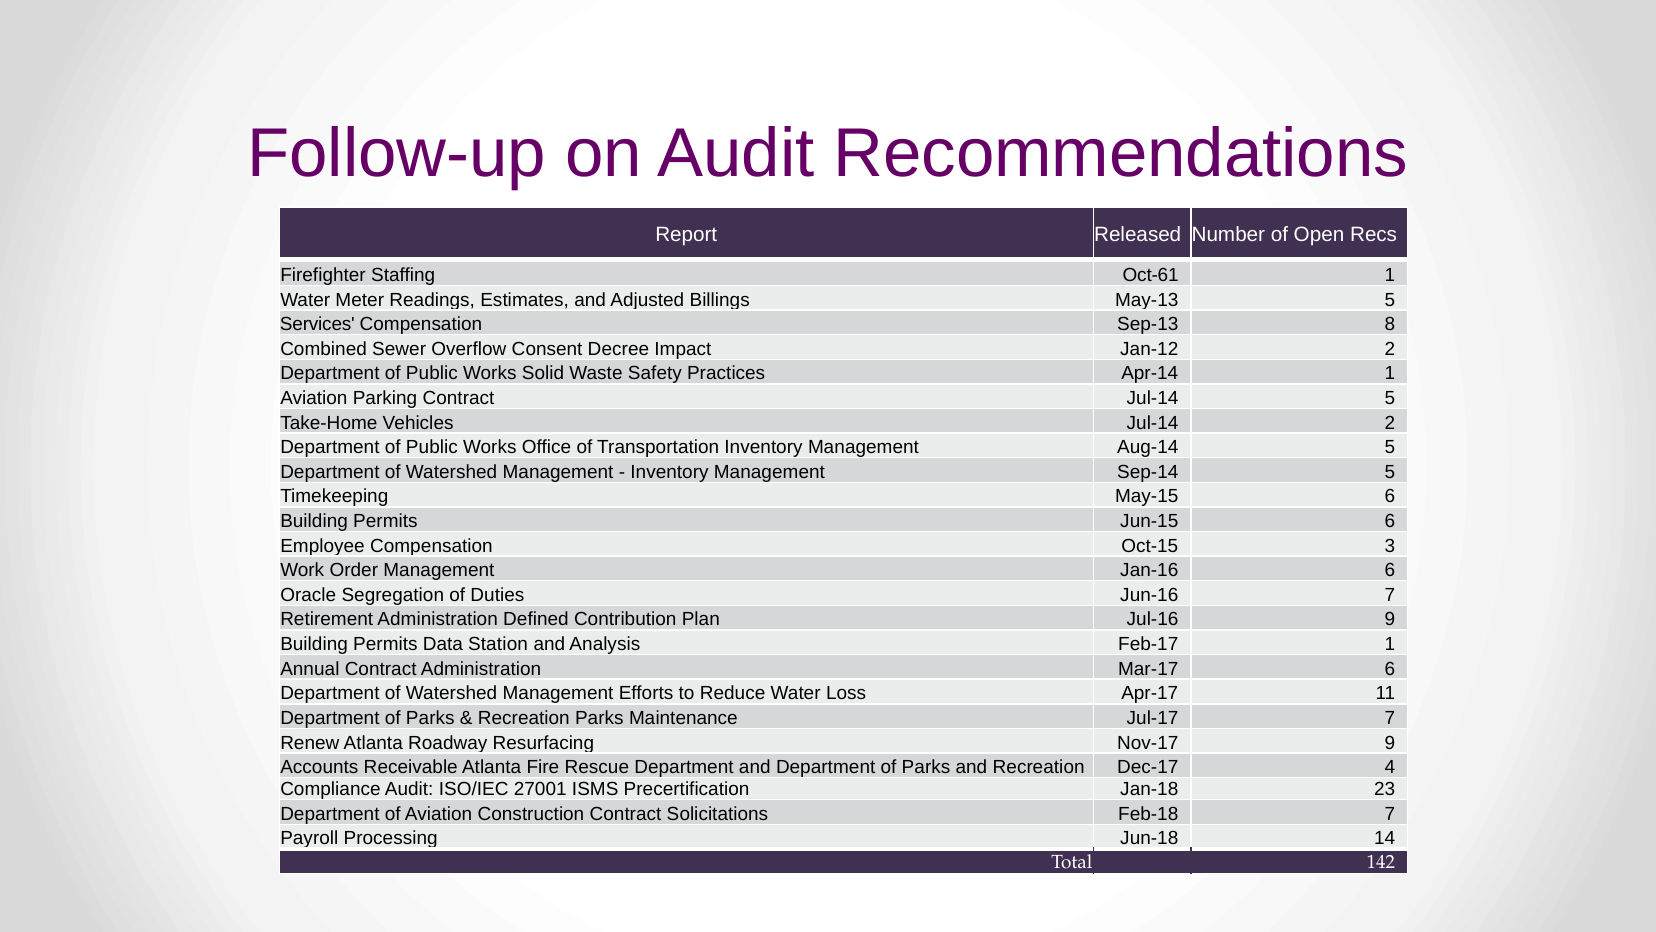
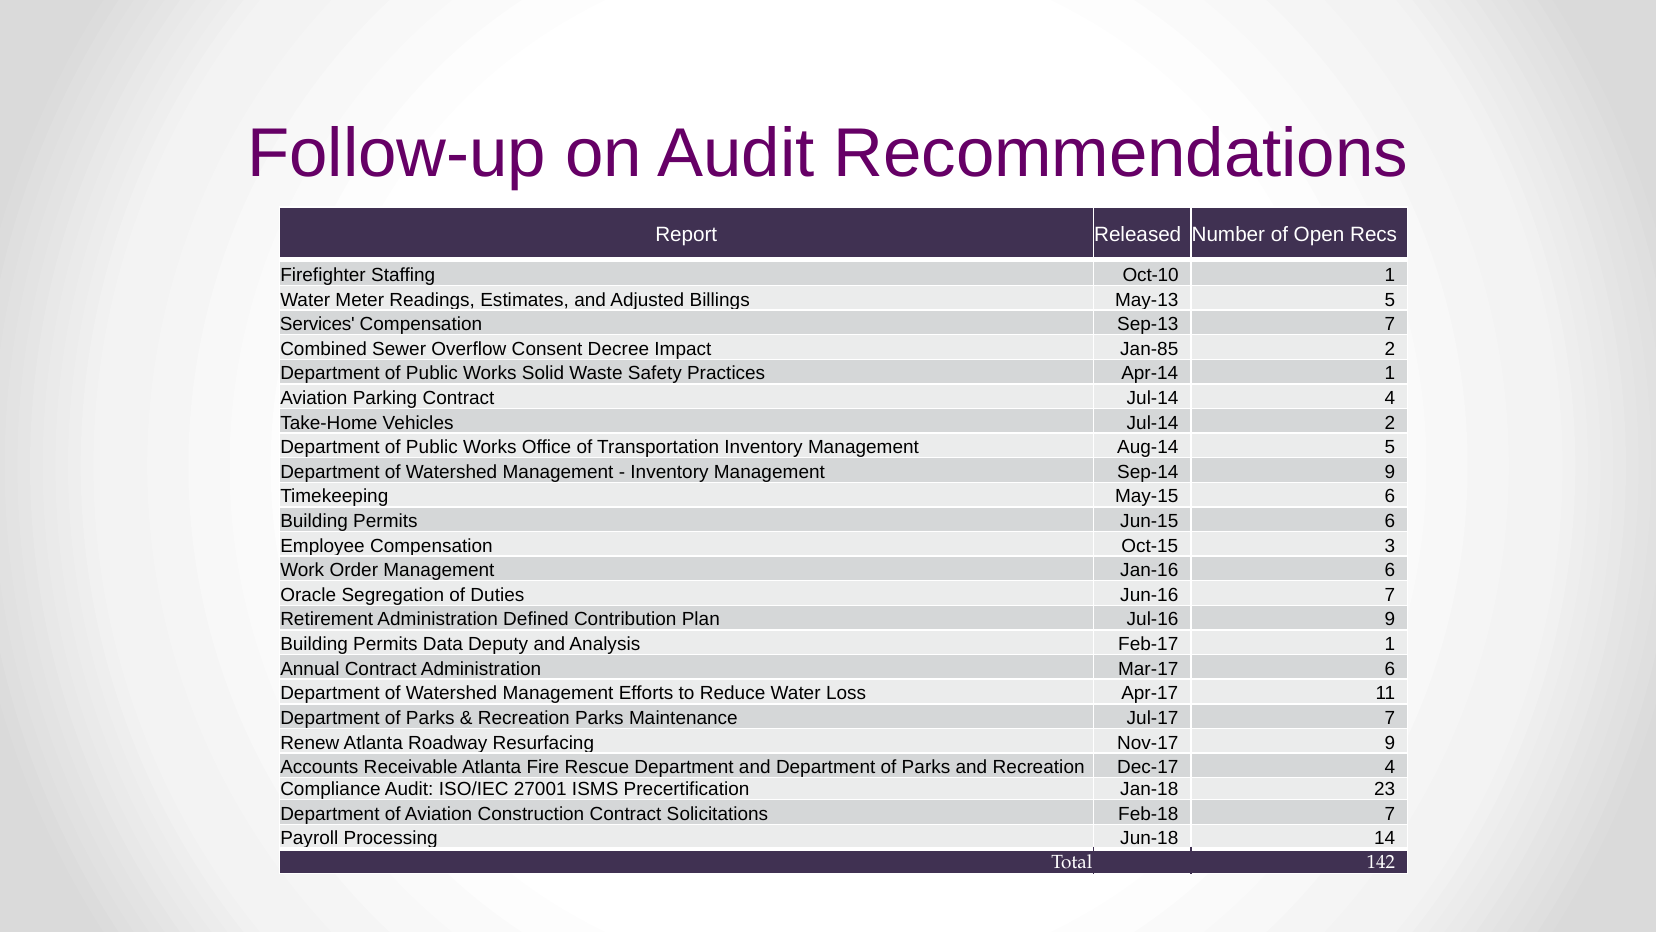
Oct-61: Oct-61 -> Oct-10
Sep-13 8: 8 -> 7
Jan-12: Jan-12 -> Jan-85
Jul-14 5: 5 -> 4
Sep-14 5: 5 -> 9
Station: Station -> Deputy
